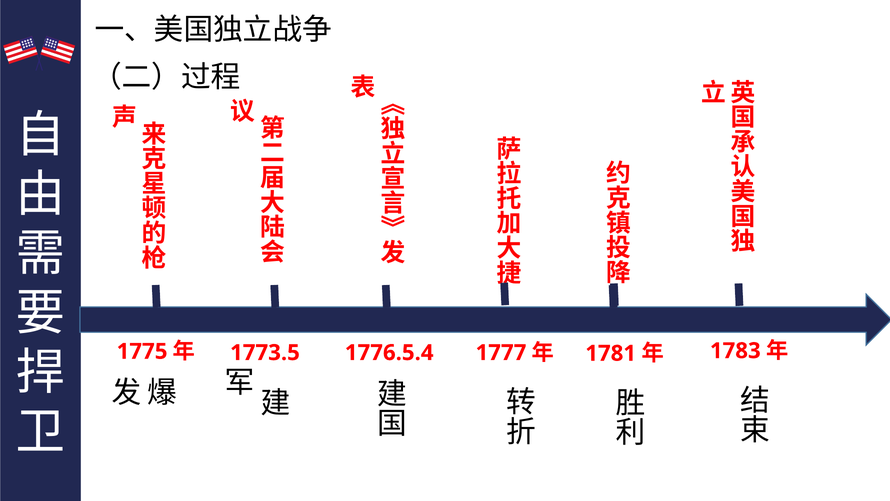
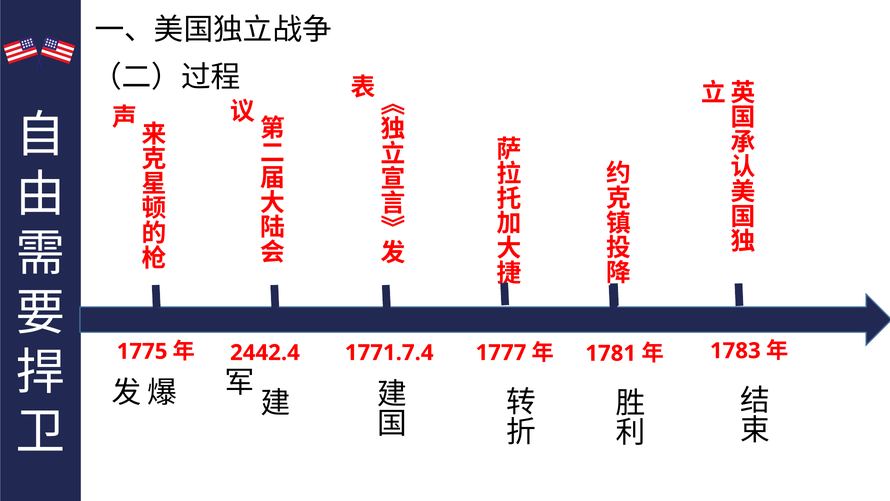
1773.5: 1773.5 -> 2442.4
1776.5.4: 1776.5.4 -> 1771.7.4
